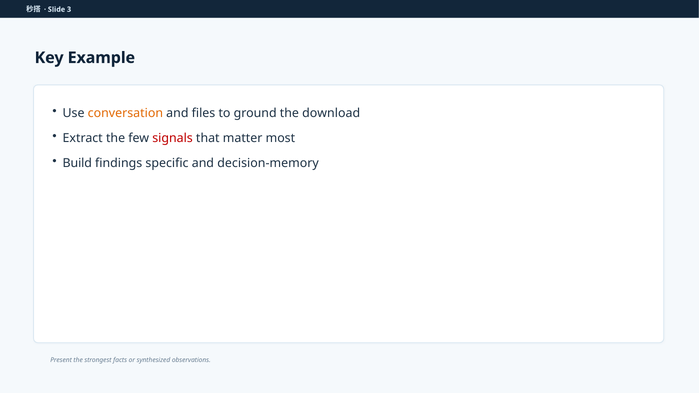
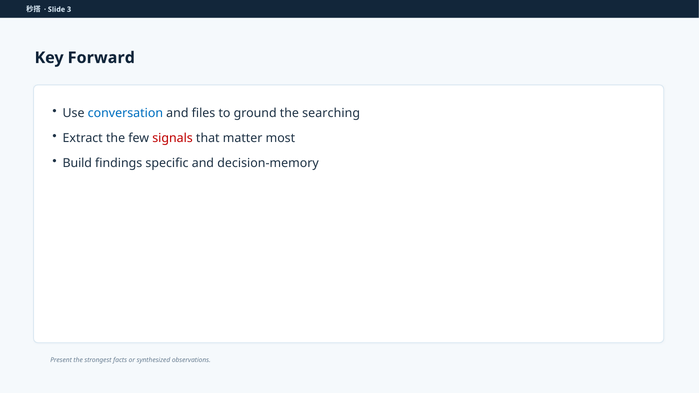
Example: Example -> Forward
conversation colour: orange -> blue
download: download -> searching
